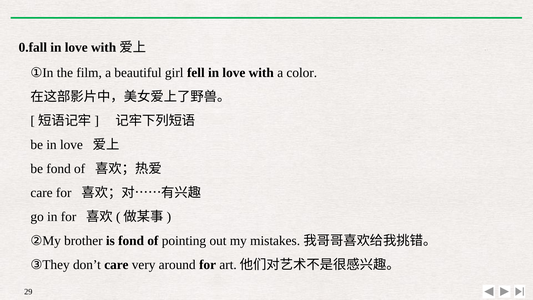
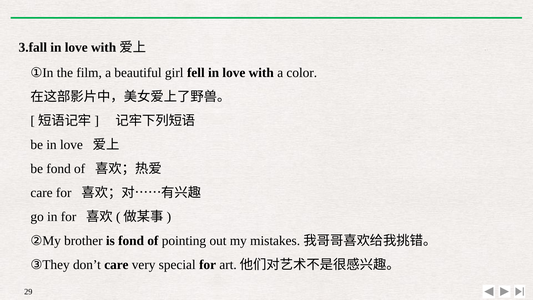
0.fall: 0.fall -> 3.fall
around: around -> special
